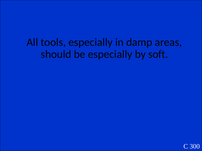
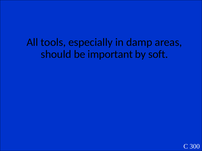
be especially: especially -> important
